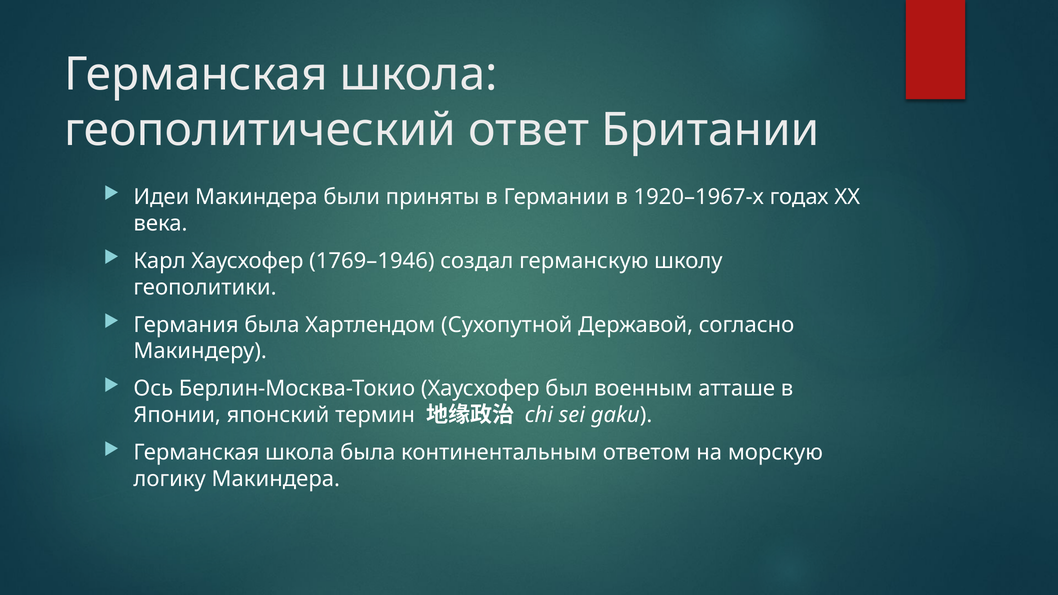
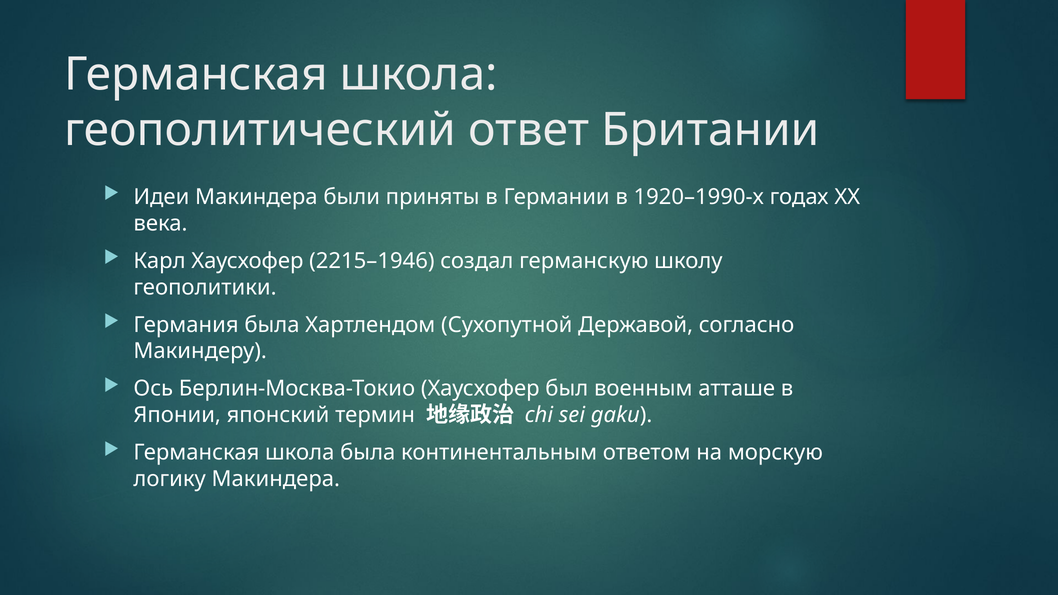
1920–1967-х: 1920–1967-х -> 1920–1990-х
1769–1946: 1769–1946 -> 2215–1946
